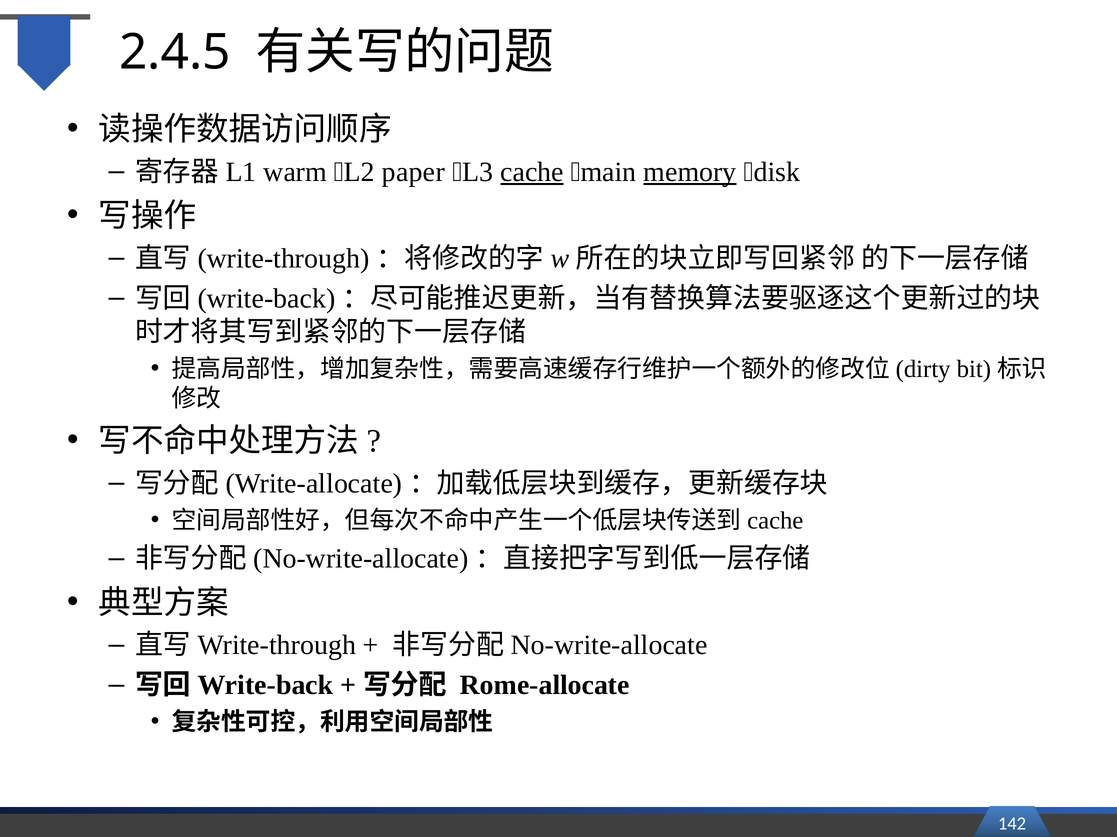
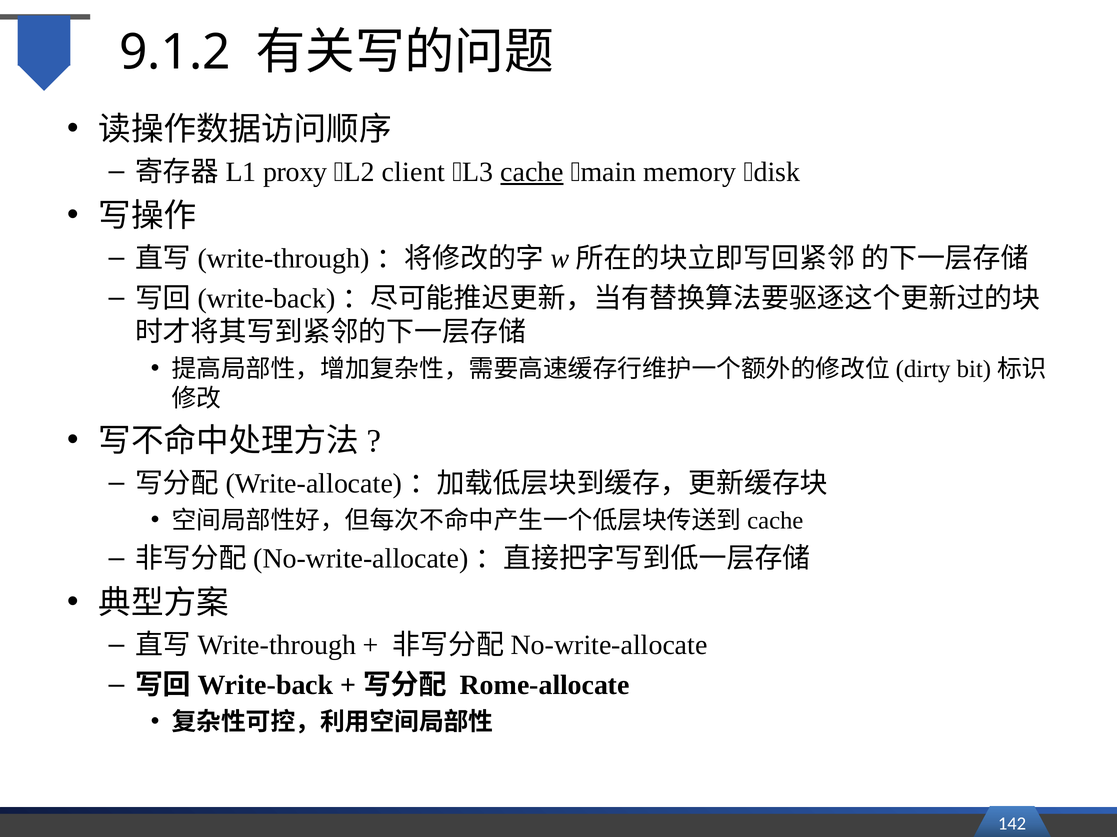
2.4.5: 2.4.5 -> 9.1.2
warm: warm -> proxy
paper: paper -> client
memory underline: present -> none
